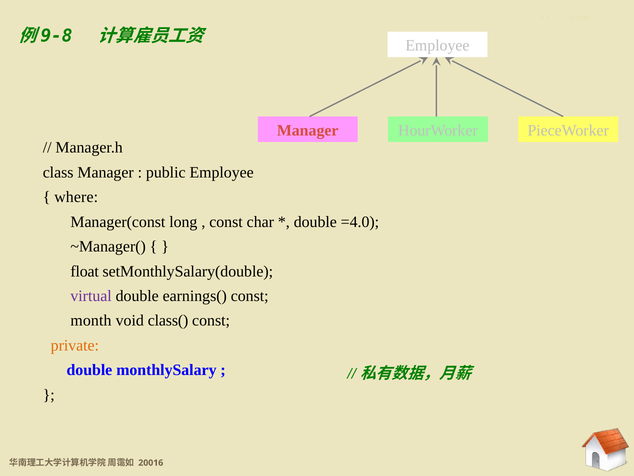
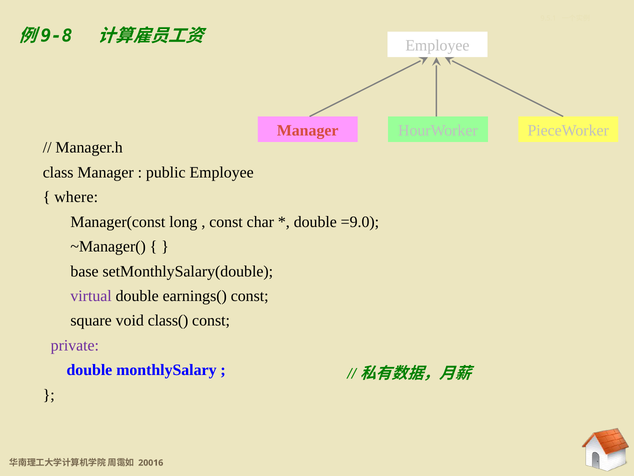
=4.0: =4.0 -> =9.0
float: float -> base
month: month -> square
private colour: orange -> purple
